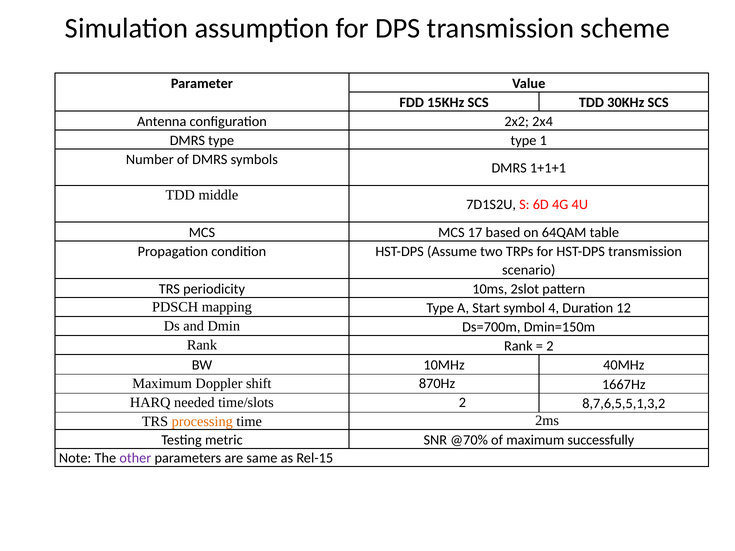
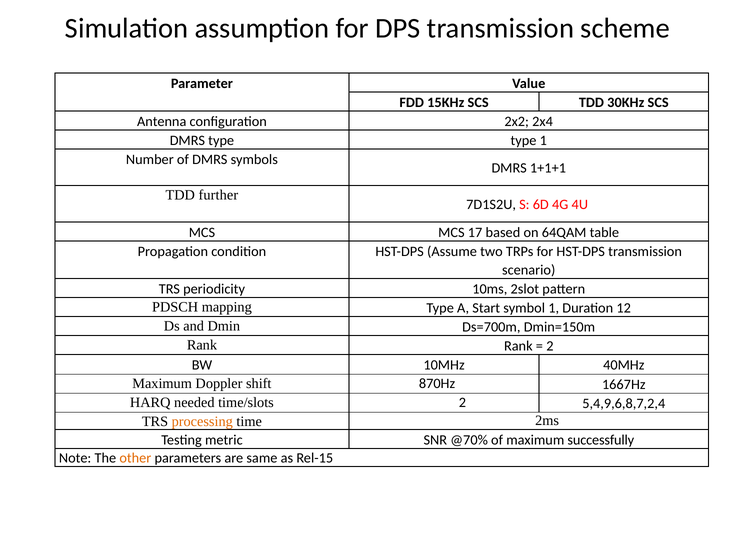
middle: middle -> further
symbol 4: 4 -> 1
8,7,6,5,5,1,3,2: 8,7,6,5,5,1,3,2 -> 5,4,9,6,8,7,2,4
other colour: purple -> orange
